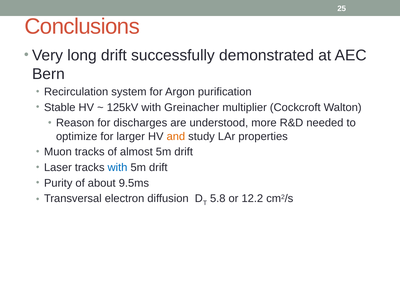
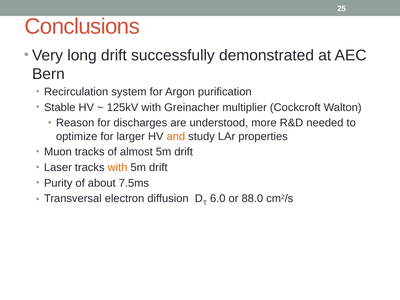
with at (118, 167) colour: blue -> orange
9.5ms: 9.5ms -> 7.5ms
5.8: 5.8 -> 6.0
12.2: 12.2 -> 88.0
